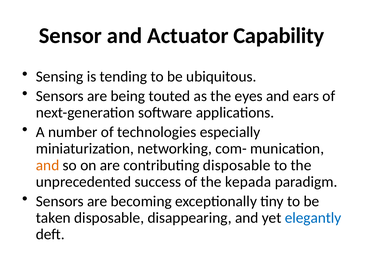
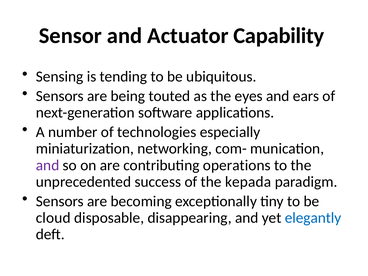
and at (48, 165) colour: orange -> purple
contributing disposable: disposable -> operations
taken: taken -> cloud
